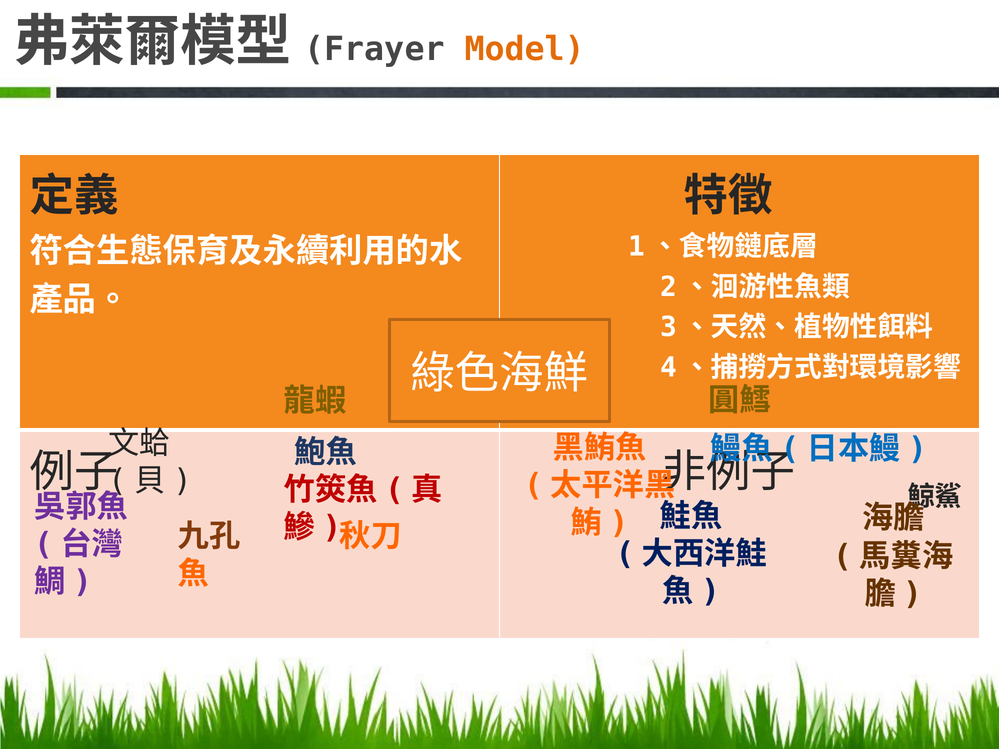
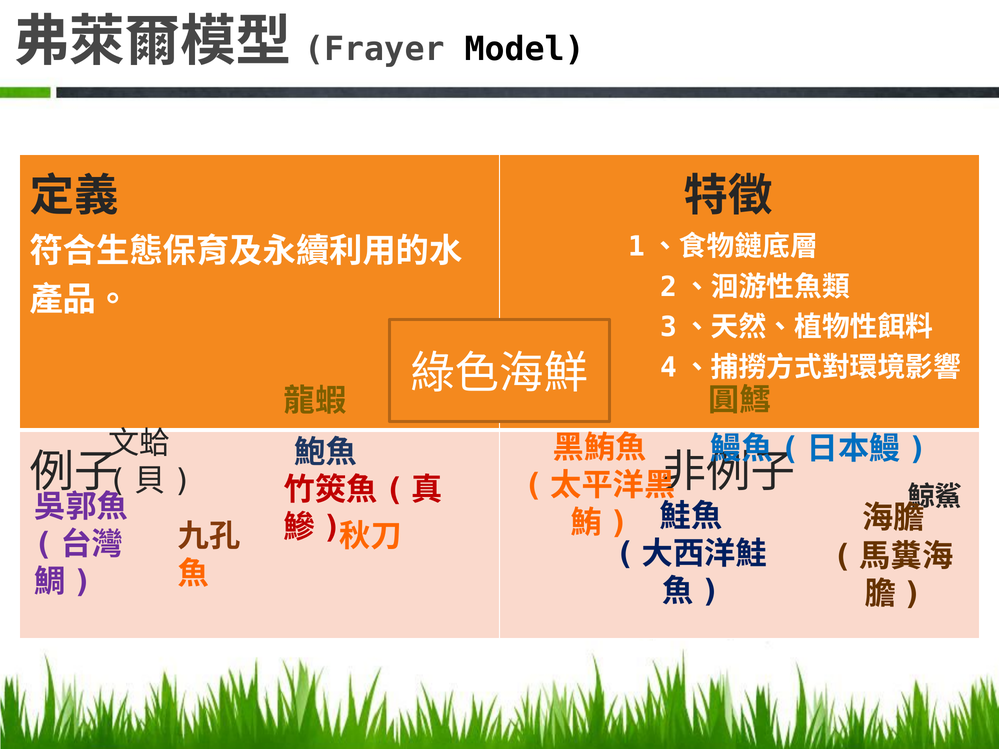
Model colour: orange -> black
